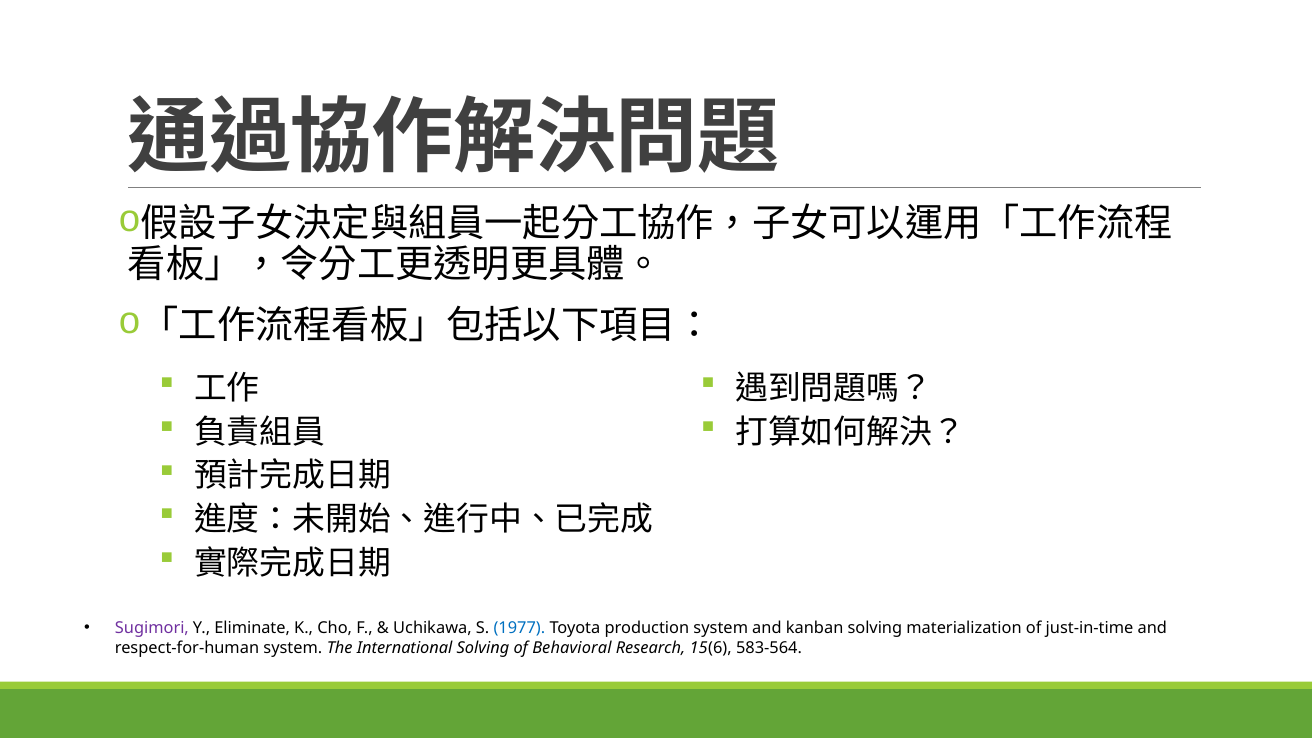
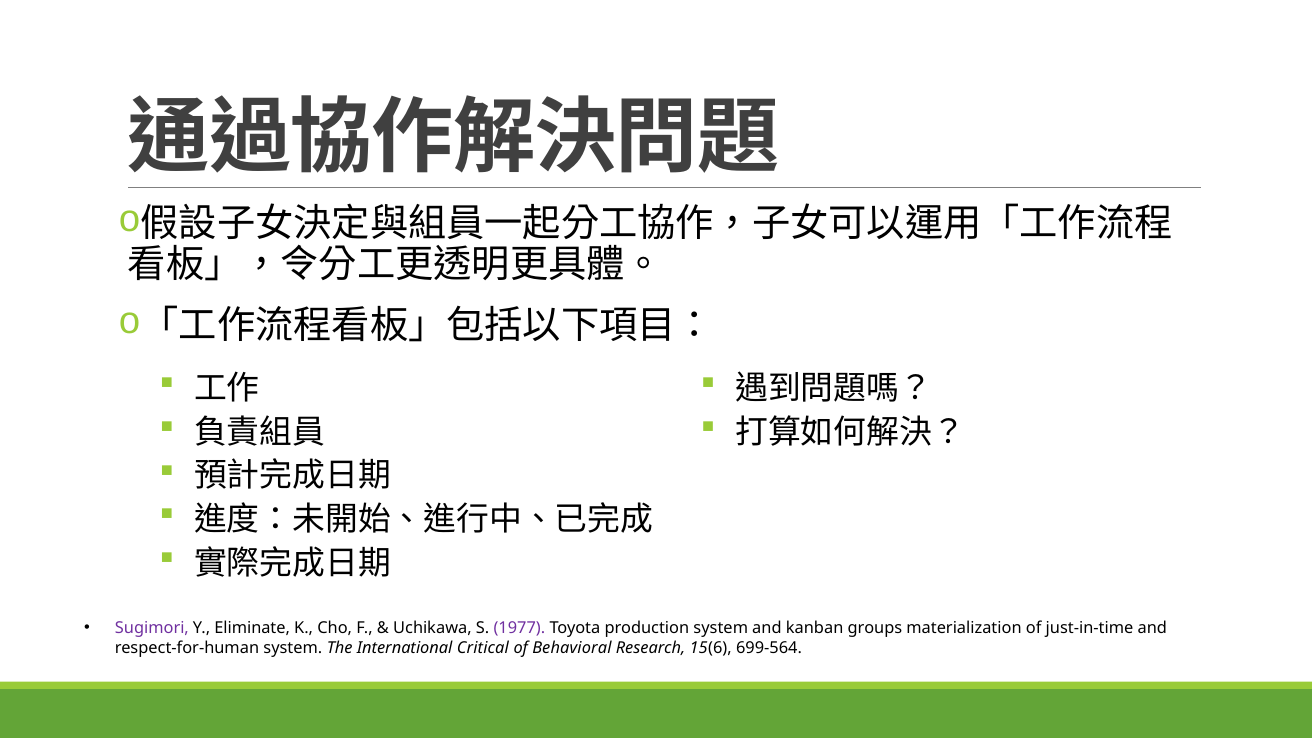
1977 colour: blue -> purple
kanban solving: solving -> groups
International Solving: Solving -> Critical
583-564: 583-564 -> 699-564
